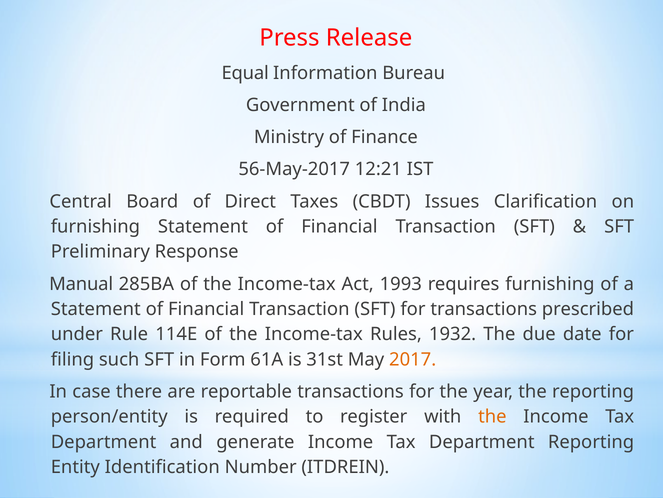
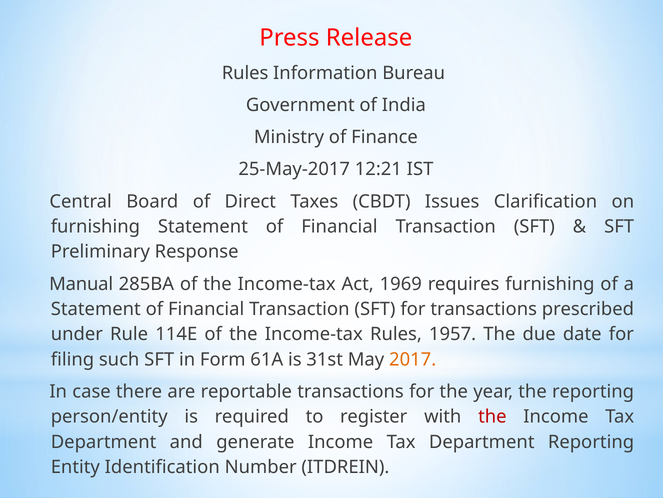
Equal at (245, 73): Equal -> Rules
56-May-2017: 56-May-2017 -> 25-May-2017
1993: 1993 -> 1969
1932: 1932 -> 1957
the at (492, 416) colour: orange -> red
